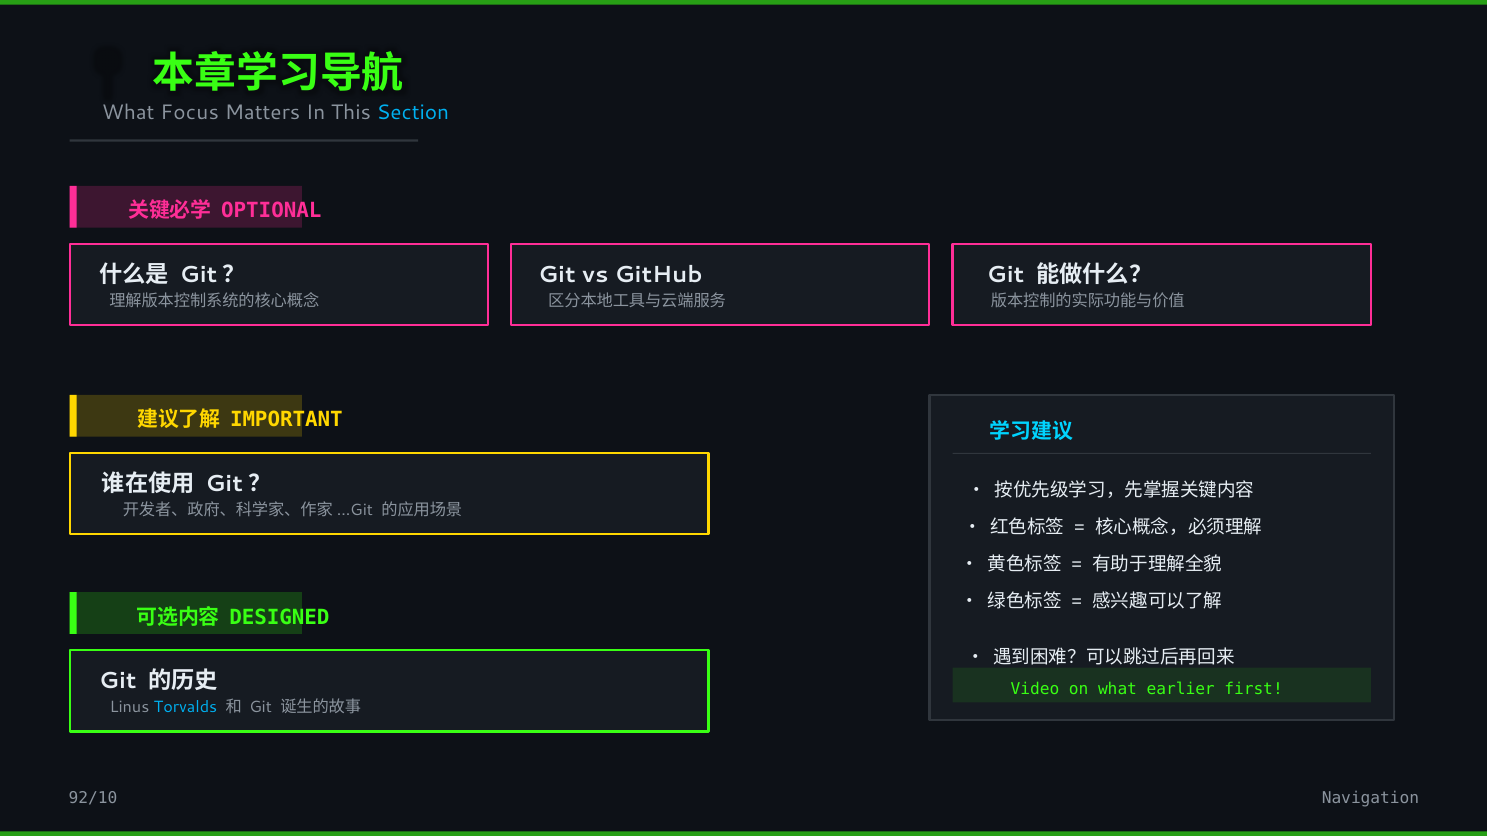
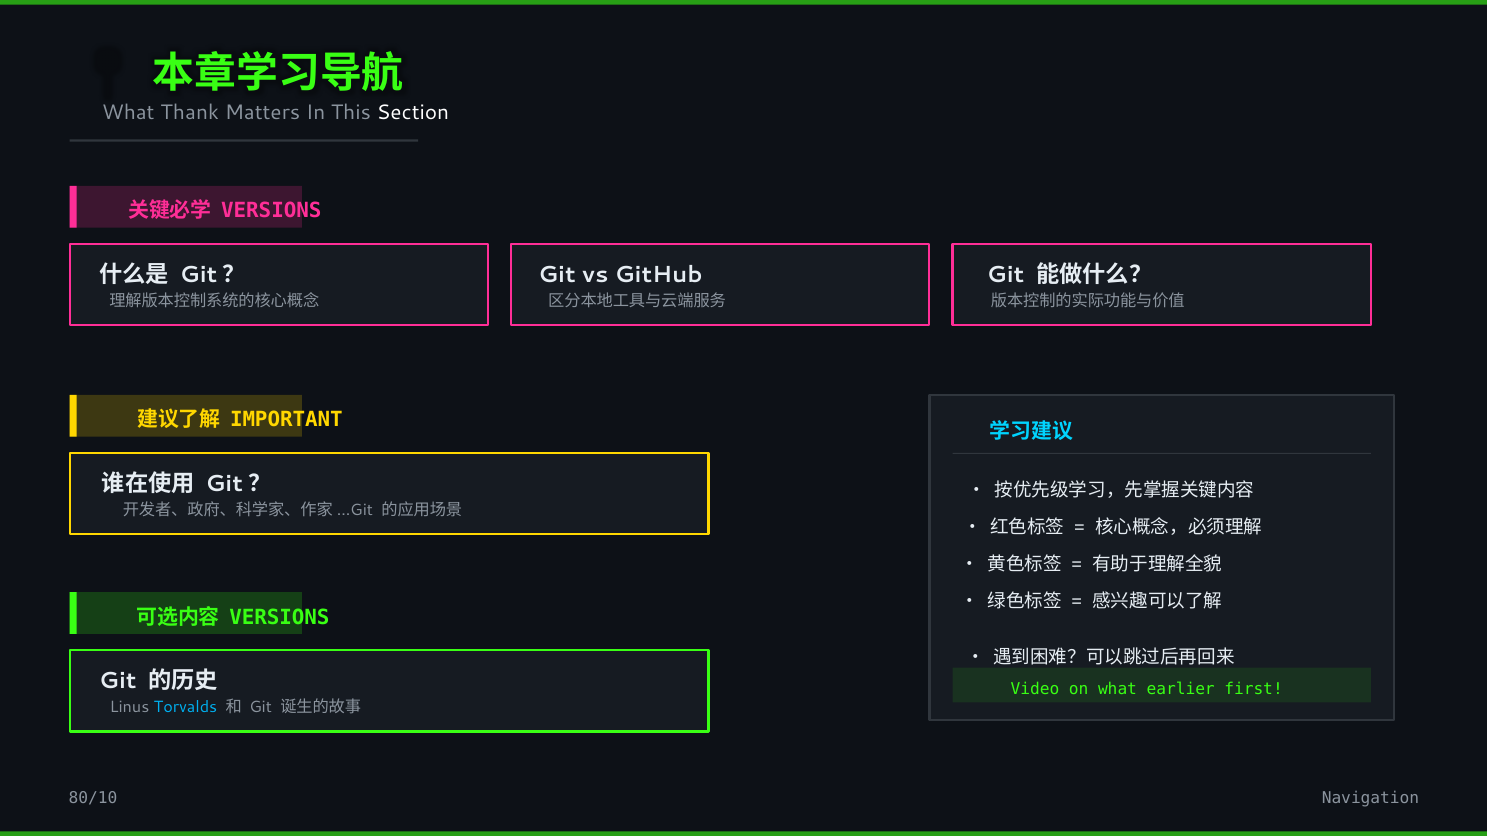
Focus: Focus -> Thank
Section colour: light blue -> white
OPTIONAL at (271, 211): OPTIONAL -> VERSIONS
DESIGNED at (279, 618): DESIGNED -> VERSIONS
92/10: 92/10 -> 80/10
